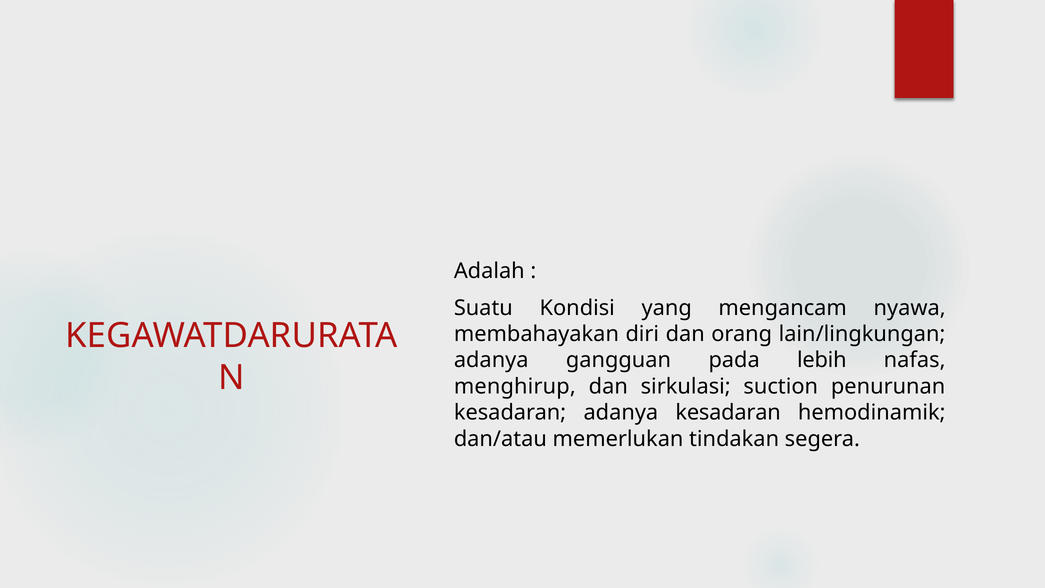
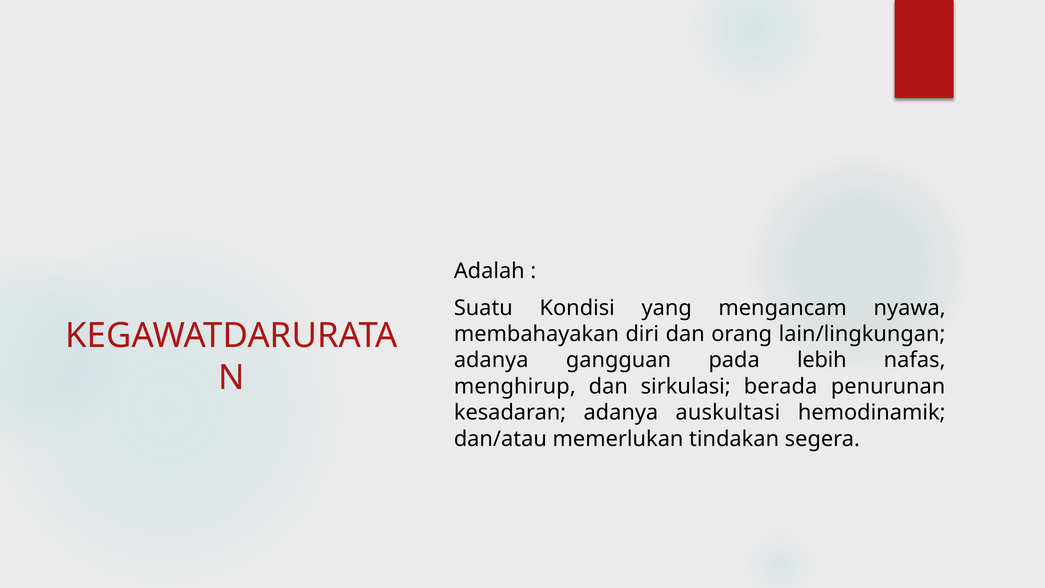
suction: suction -> berada
adanya kesadaran: kesadaran -> auskultasi
